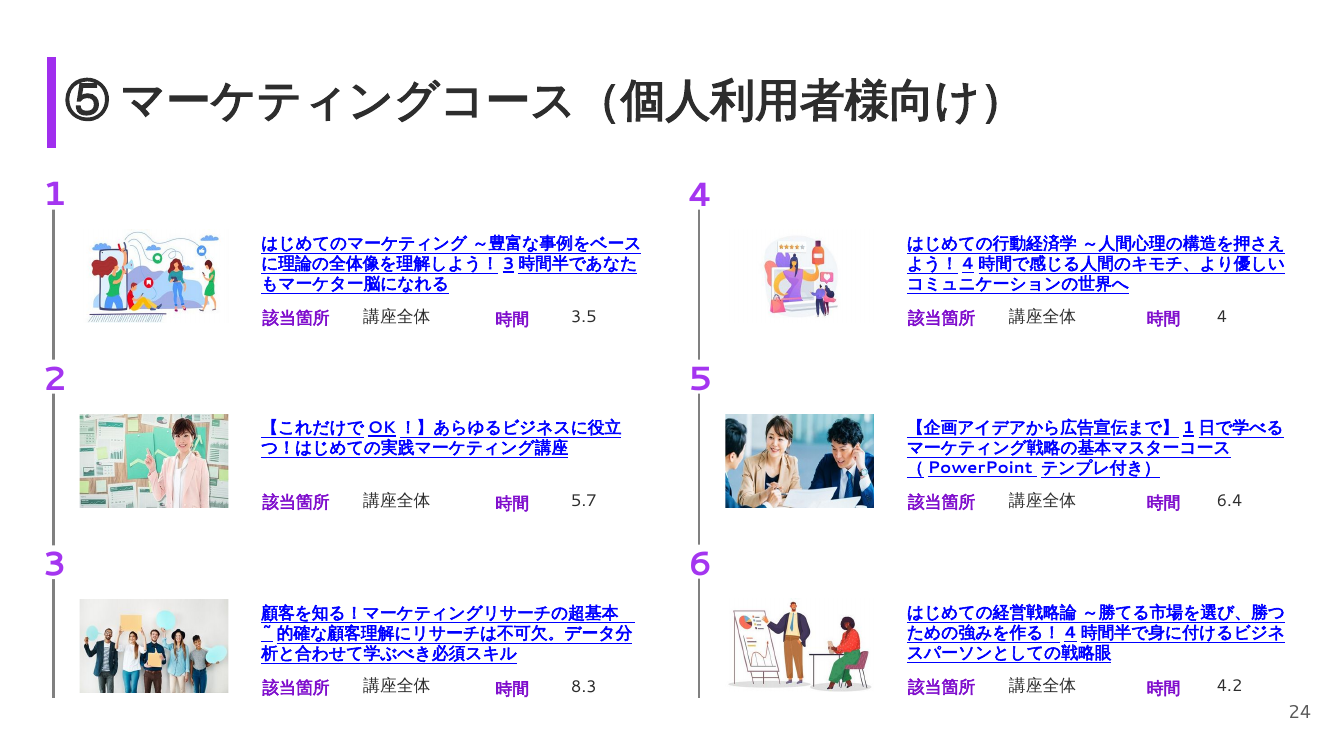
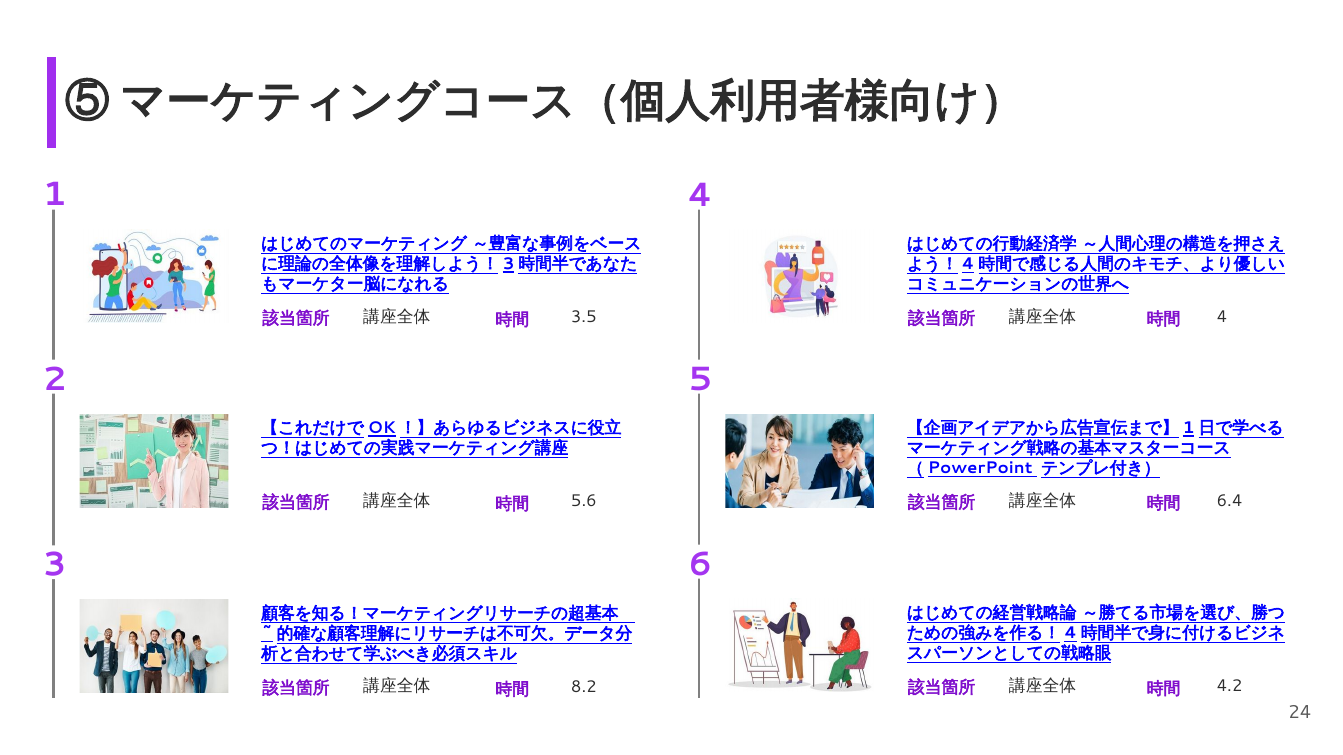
5.7: 5.7 -> 5.6
8.3: 8.3 -> 8.2
